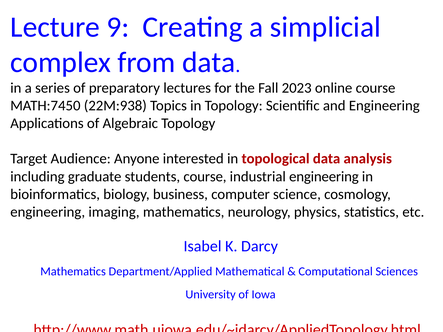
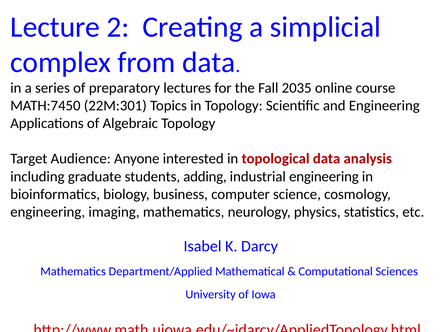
9: 9 -> 2
2023: 2023 -> 2035
22M:938: 22M:938 -> 22M:301
students course: course -> adding
